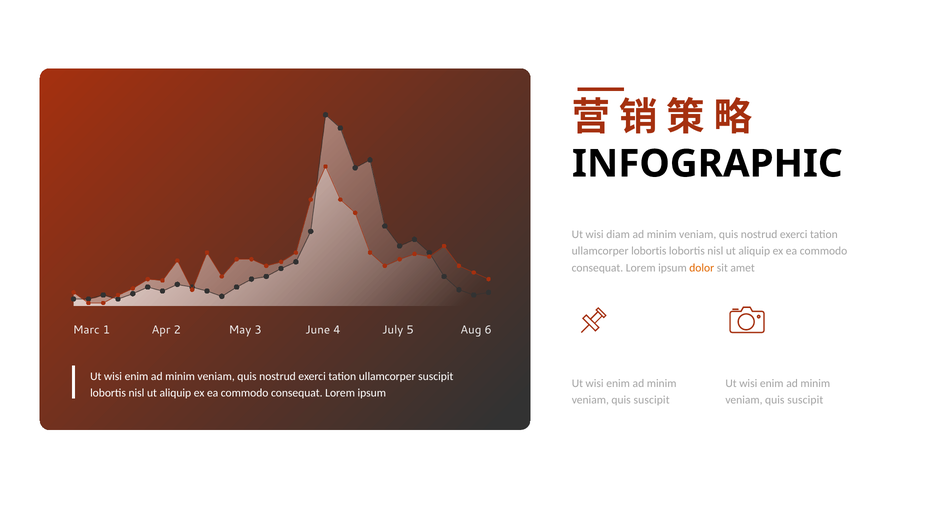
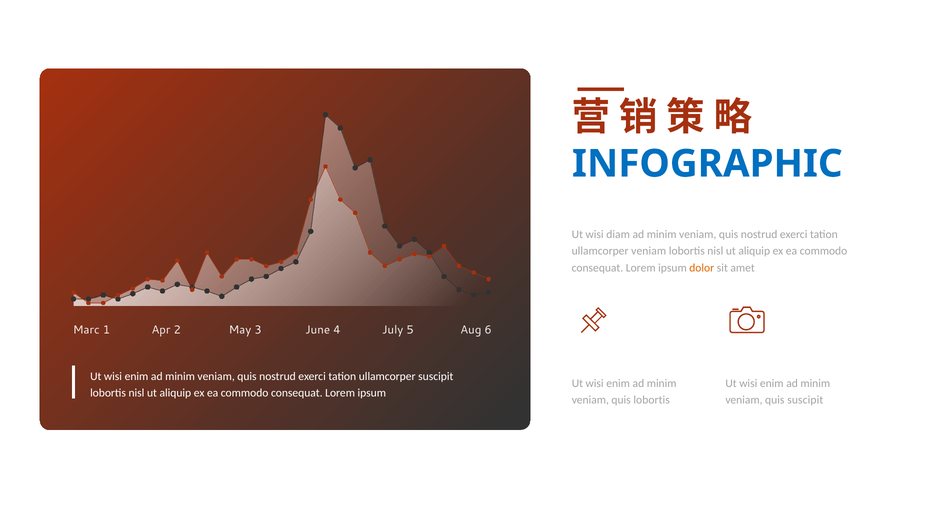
INFOGRAPHIC colour: black -> blue
ullamcorper lobortis: lobortis -> veniam
suscipit at (652, 400): suscipit -> lobortis
